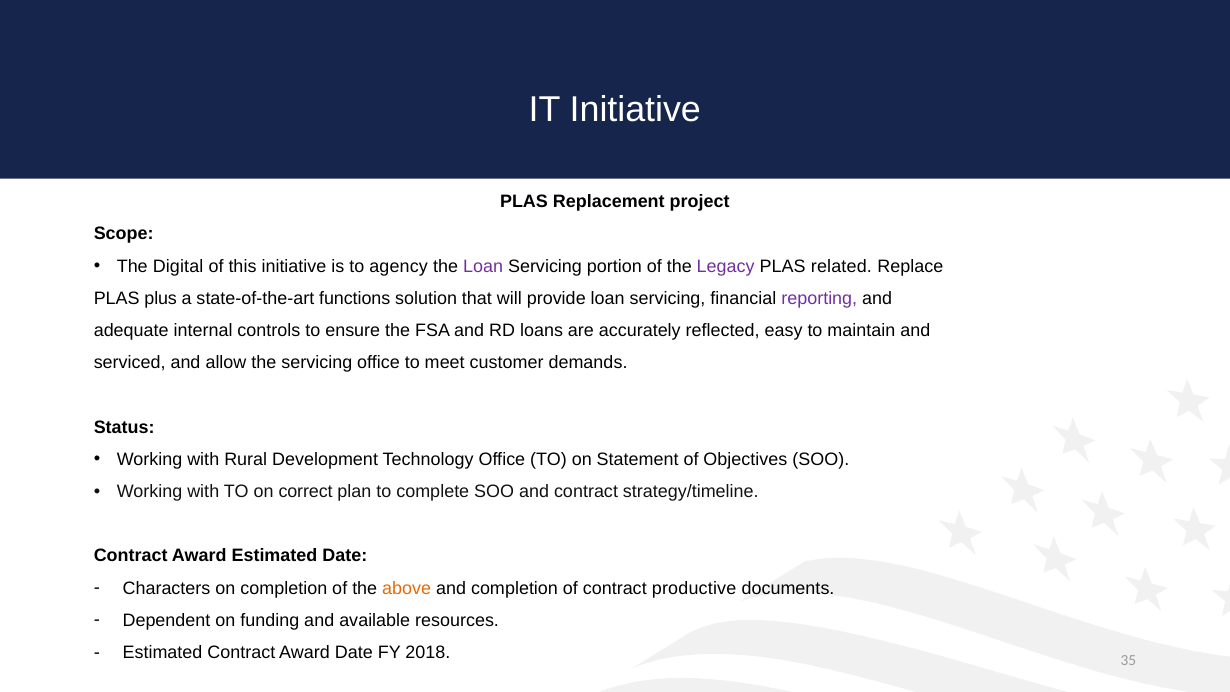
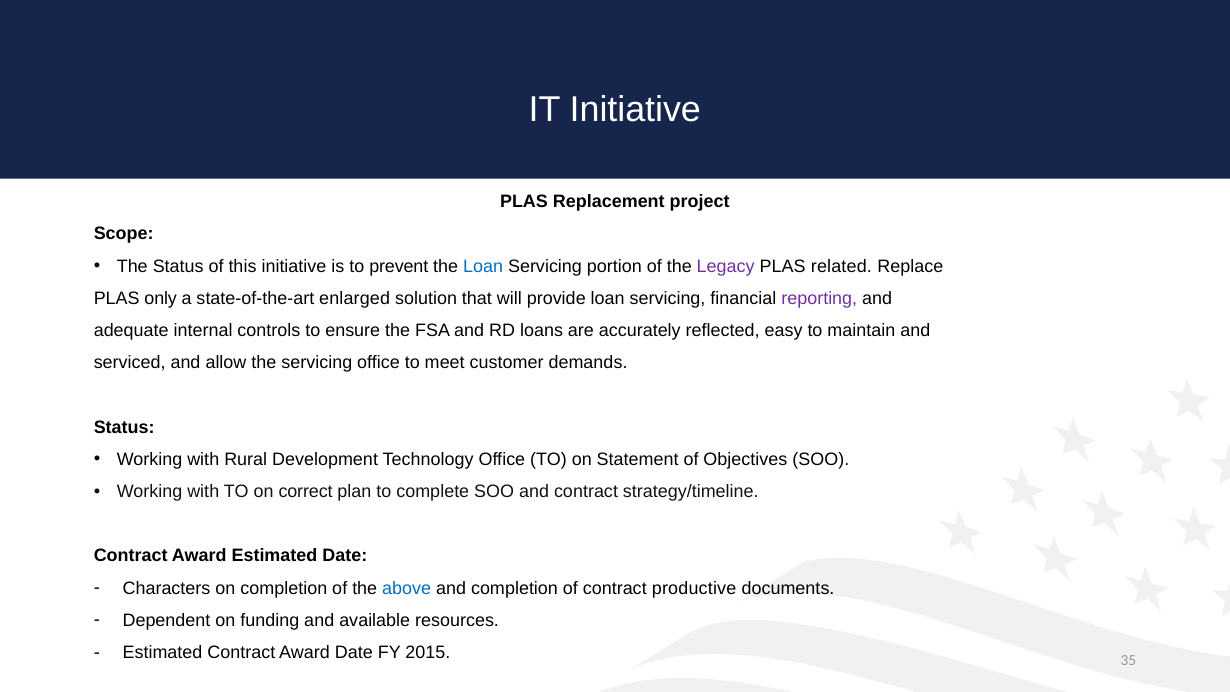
The Digital: Digital -> Status
agency: agency -> prevent
Loan at (483, 266) colour: purple -> blue
plus: plus -> only
functions: functions -> enlarged
above colour: orange -> blue
2018: 2018 -> 2015
